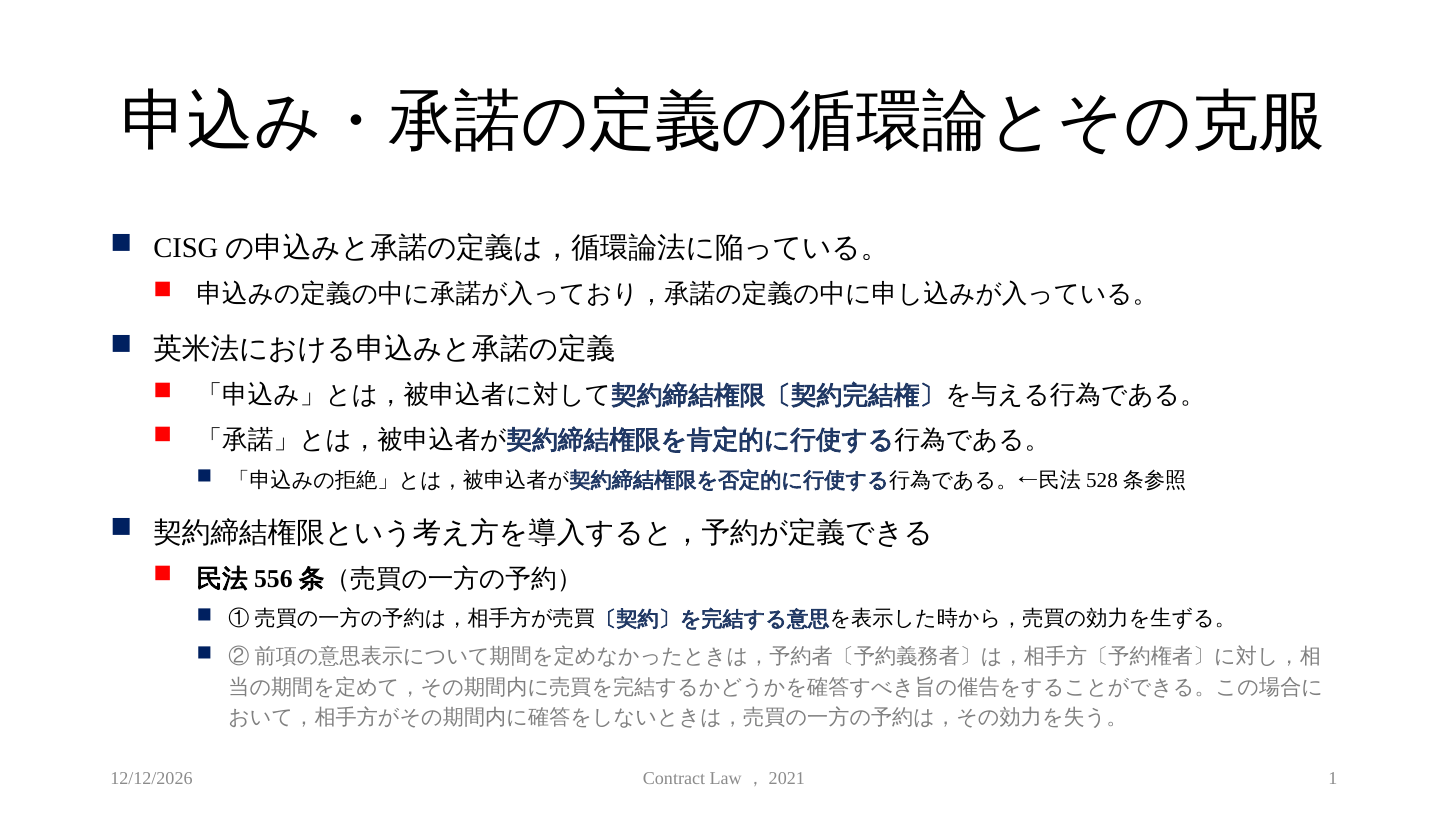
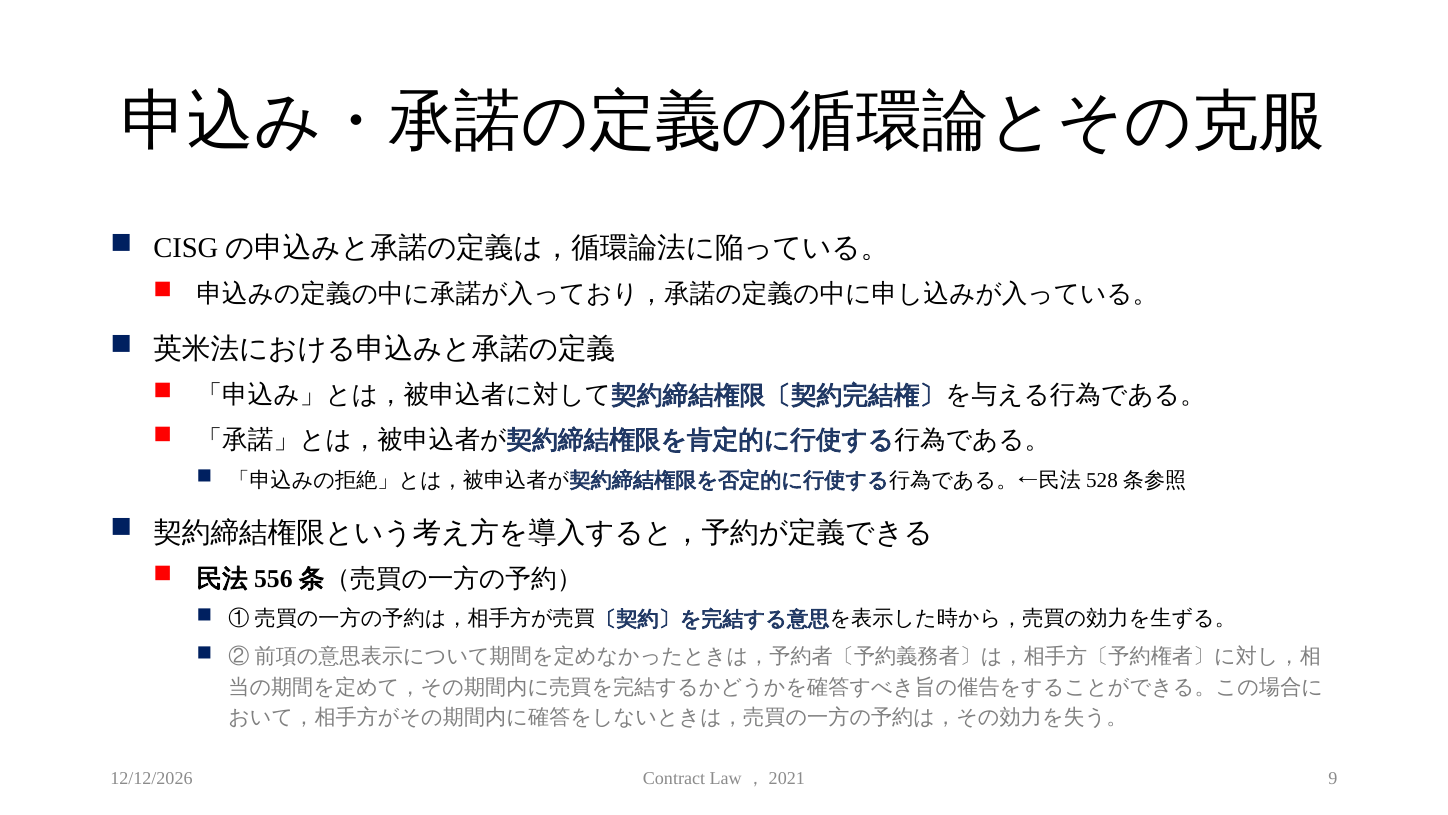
1: 1 -> 9
